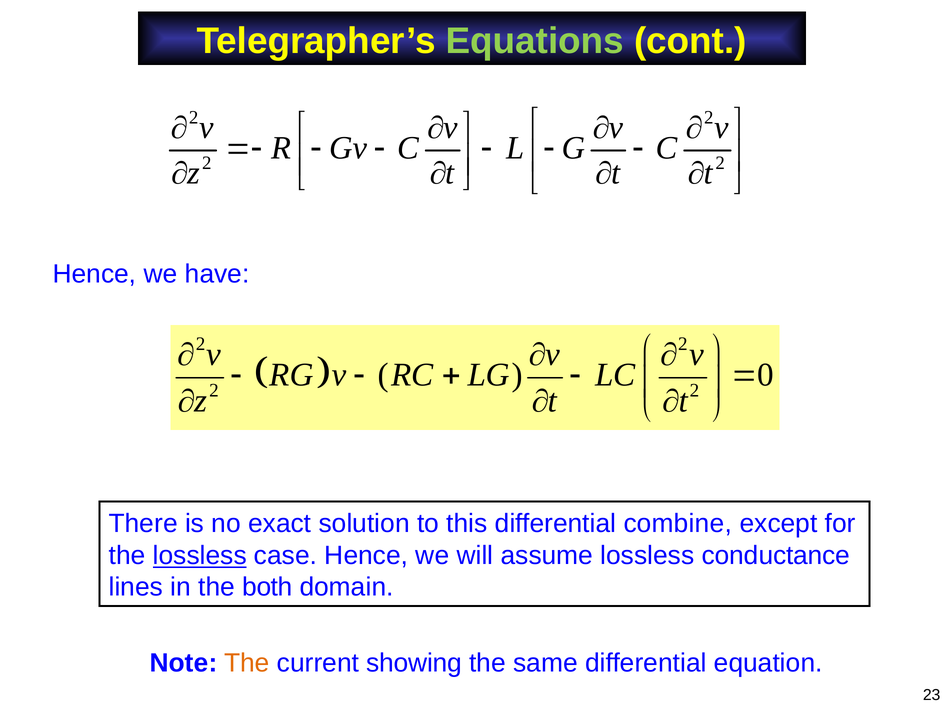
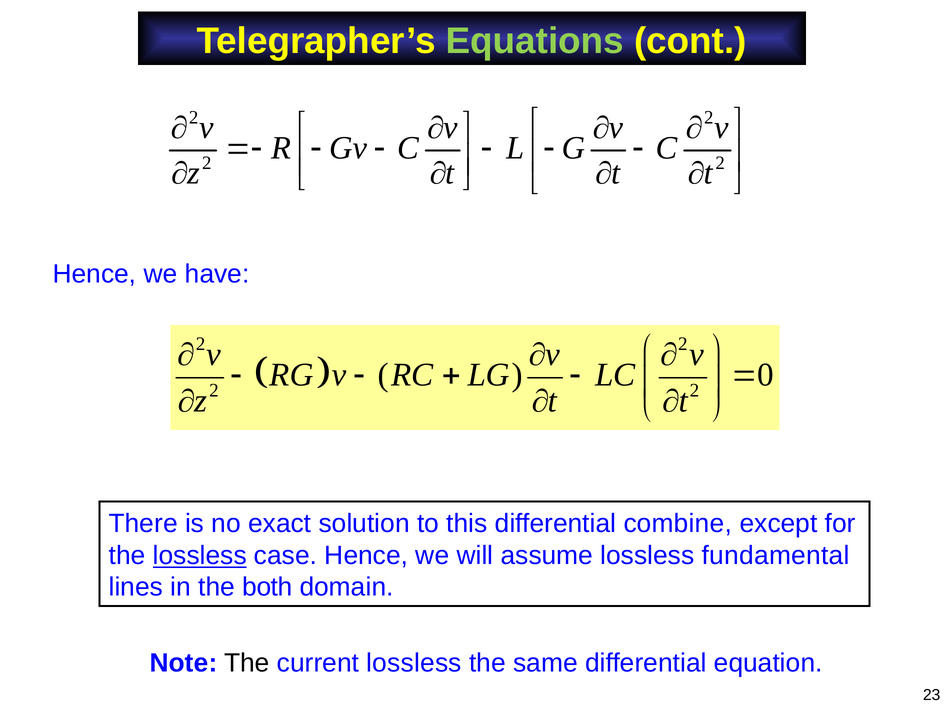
conductance: conductance -> fundamental
The at (247, 663) colour: orange -> black
current showing: showing -> lossless
